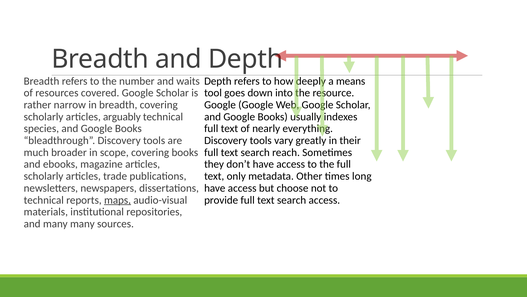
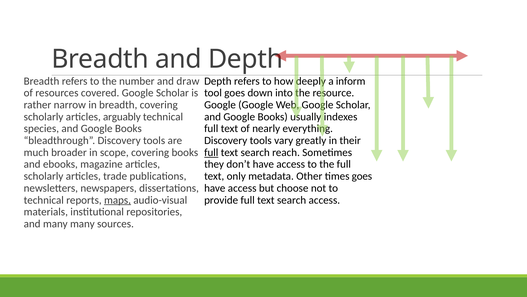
waits: waits -> draw
means: means -> inform
full at (211, 152) underline: none -> present
times long: long -> goes
